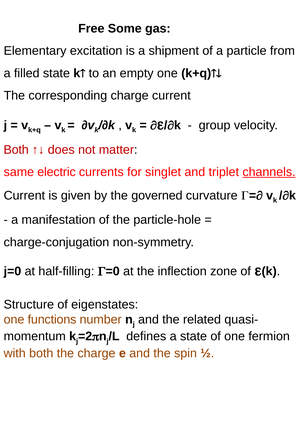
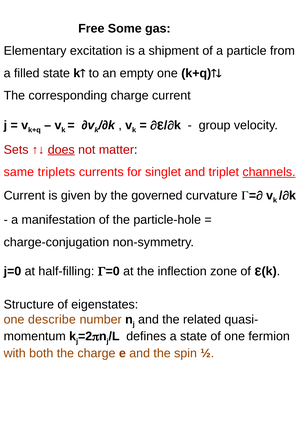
Both at (16, 150): Both -> Sets
does underline: none -> present
electric: electric -> triplets
functions: functions -> describe
